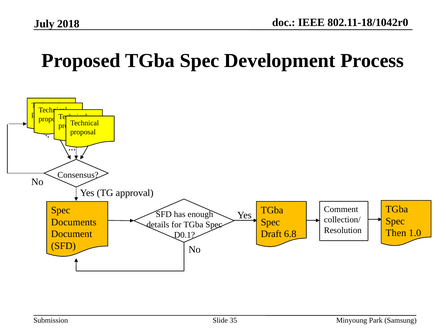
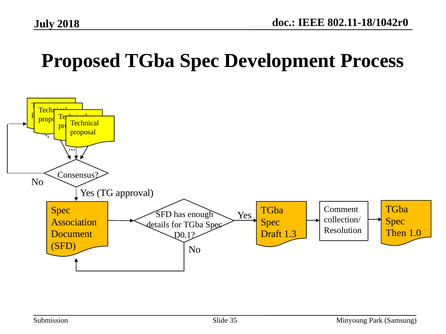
Documents: Documents -> Association
6.8: 6.8 -> 1.3
